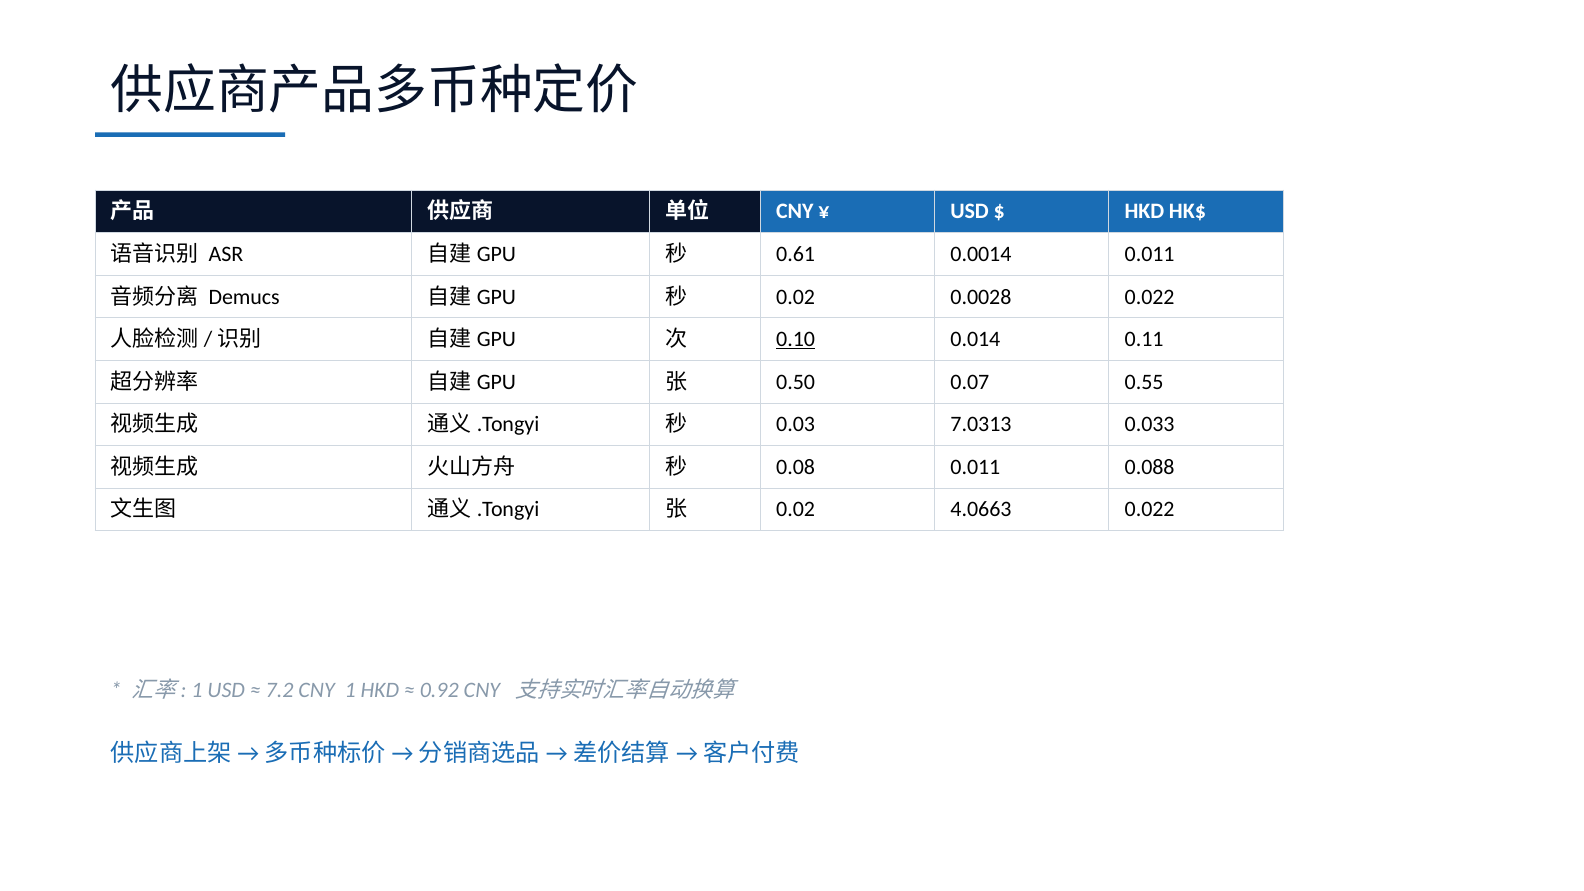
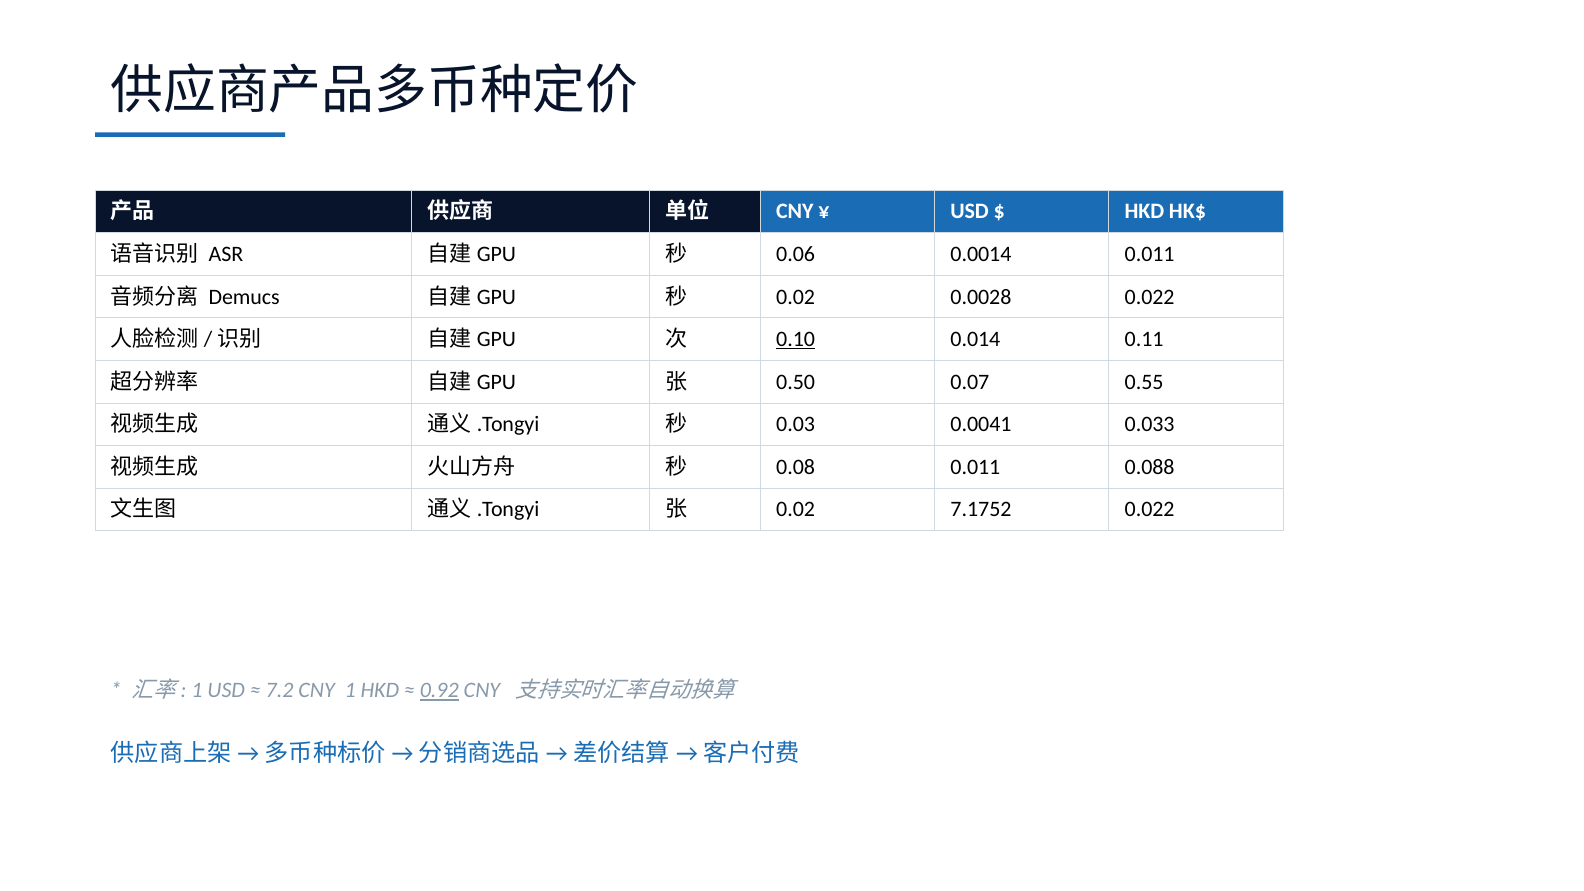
0.61: 0.61 -> 0.06
7.0313: 7.0313 -> 0.0041
4.0663: 4.0663 -> 7.1752
0.92 underline: none -> present
